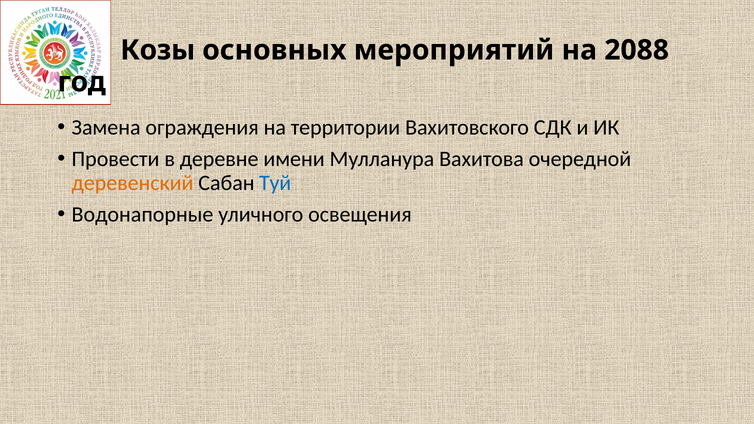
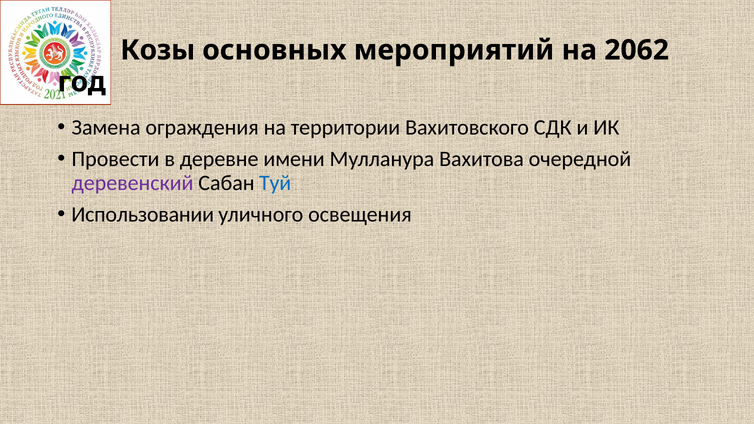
2088: 2088 -> 2062
деревенский colour: orange -> purple
Водонапорные: Водонапорные -> Использовании
